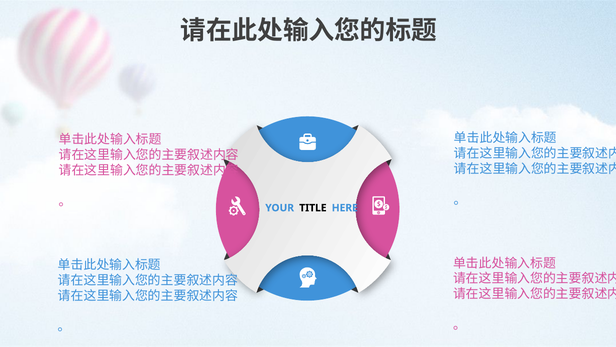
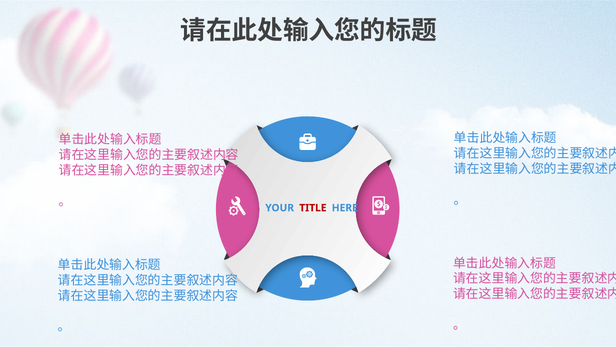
TITLE colour: black -> red
